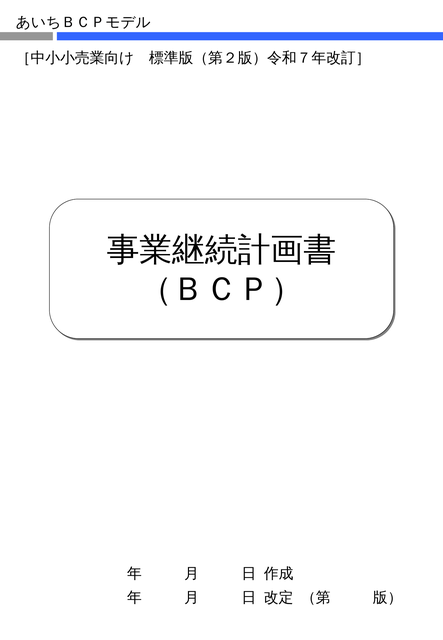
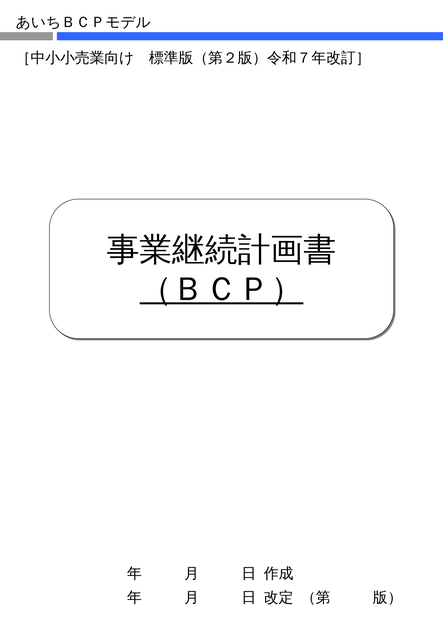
（ＢＣＰ） underline: none -> present
